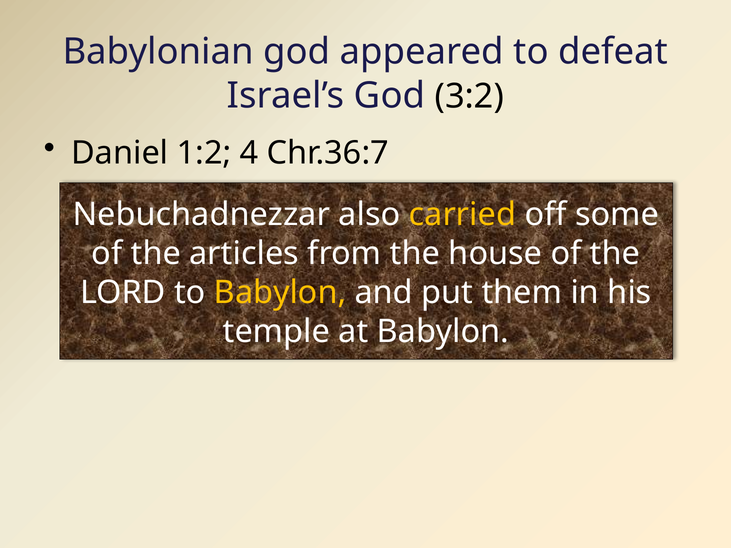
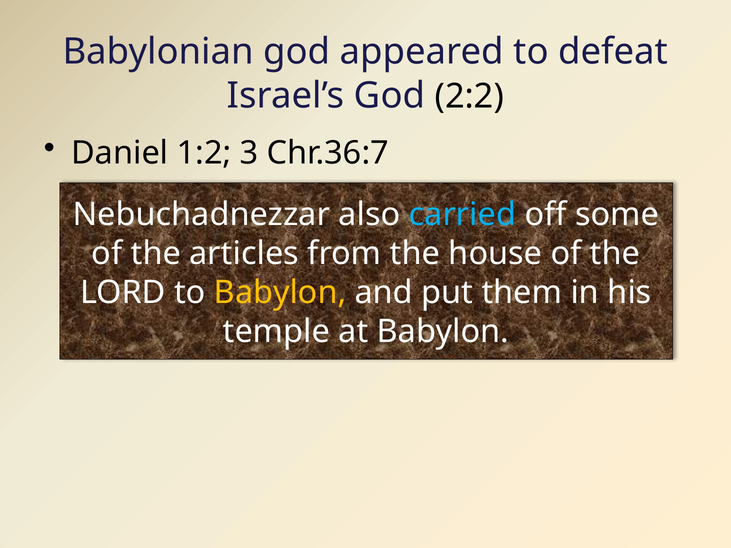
3:2: 3:2 -> 2:2
4: 4 -> 3
carried colour: yellow -> light blue
